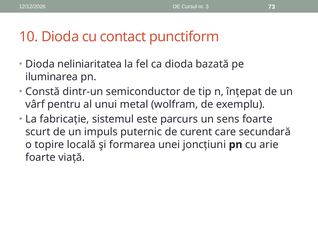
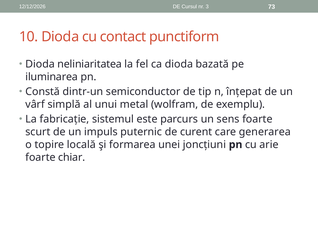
pentru: pentru -> simplă
secundară: secundară -> generarea
viață: viață -> chiar
